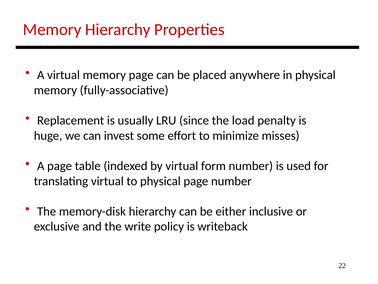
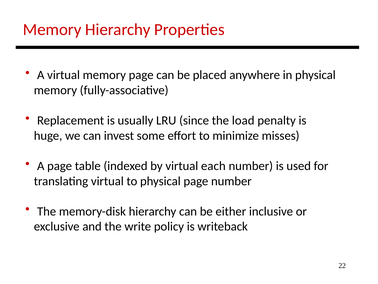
form: form -> each
